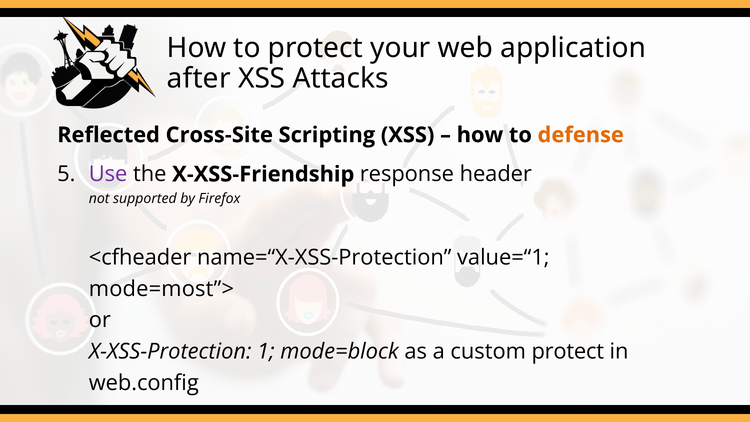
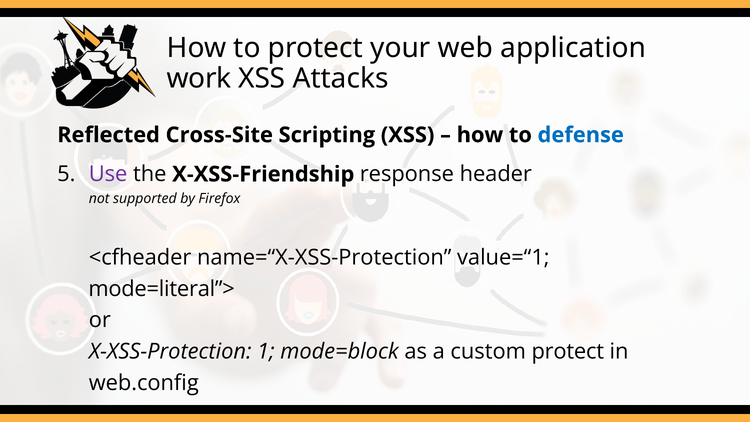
after: after -> work
defense colour: orange -> blue
mode=most”>: mode=most”> -> mode=literal”>
